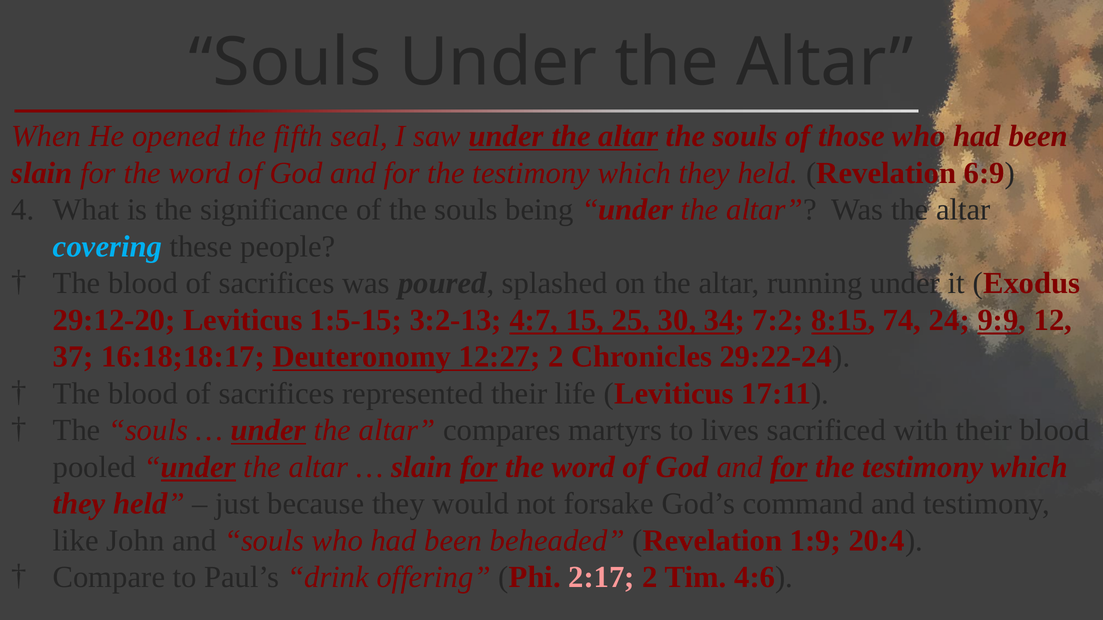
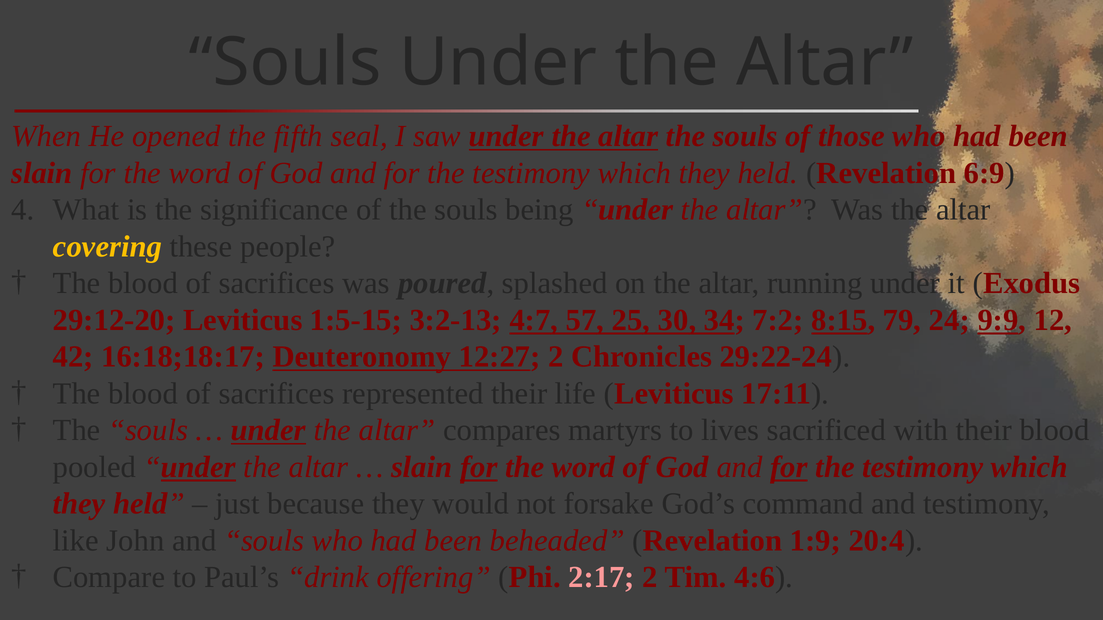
covering colour: light blue -> yellow
15: 15 -> 57
74: 74 -> 79
37: 37 -> 42
